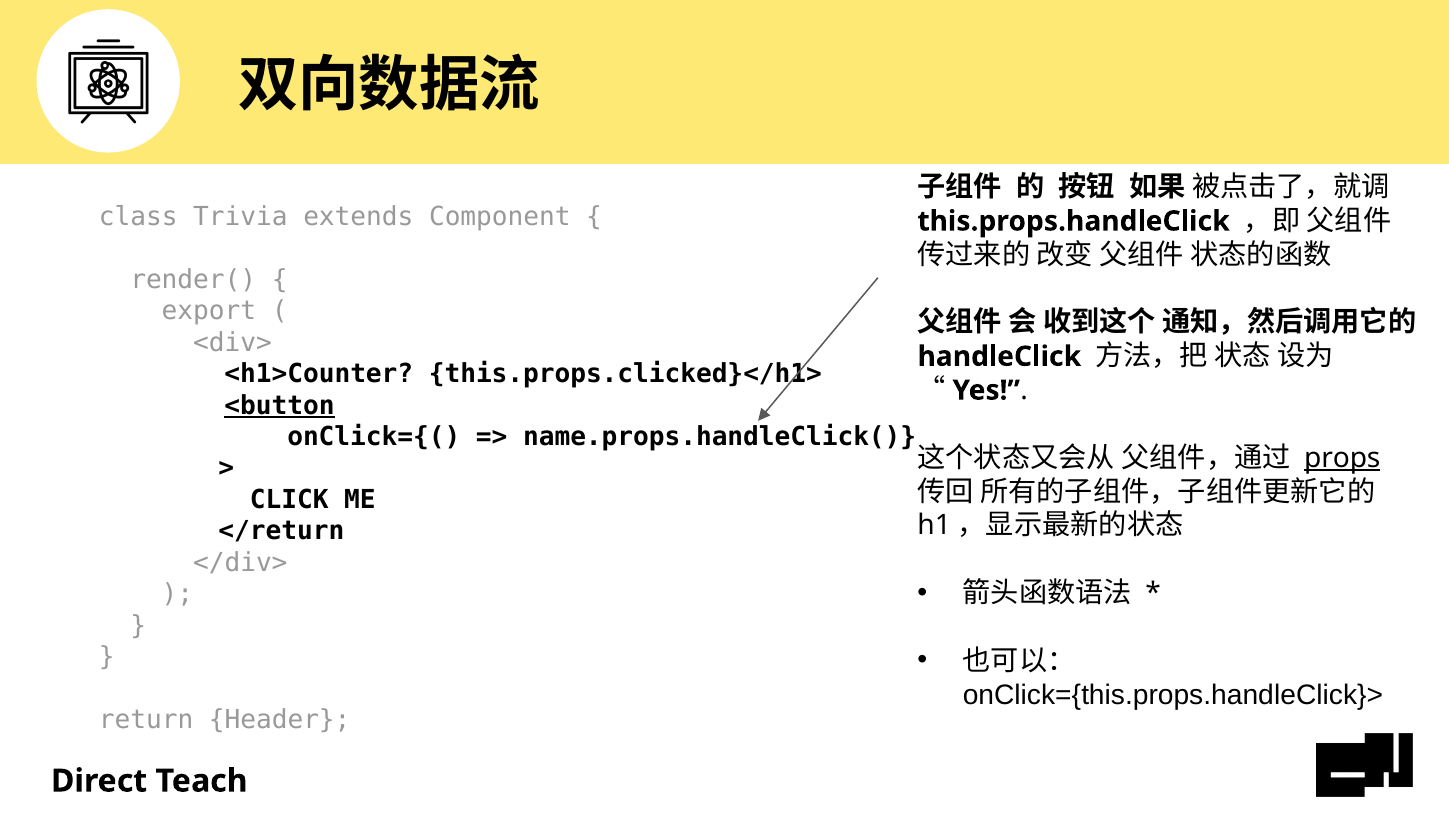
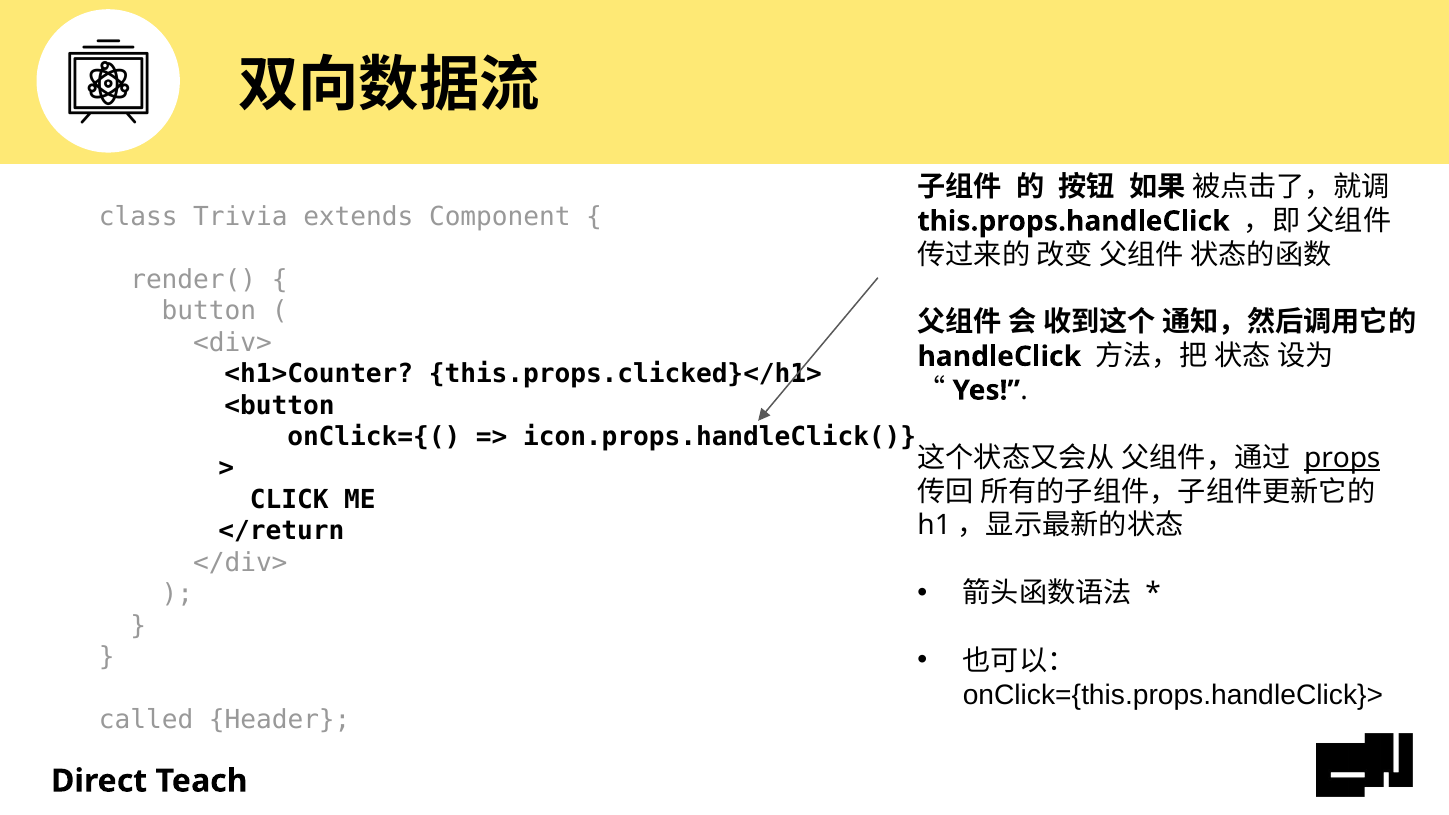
export: export -> button
<button underline: present -> none
name.props.handleClick(: name.props.handleClick( -> icon.props.handleClick(
return: return -> called
